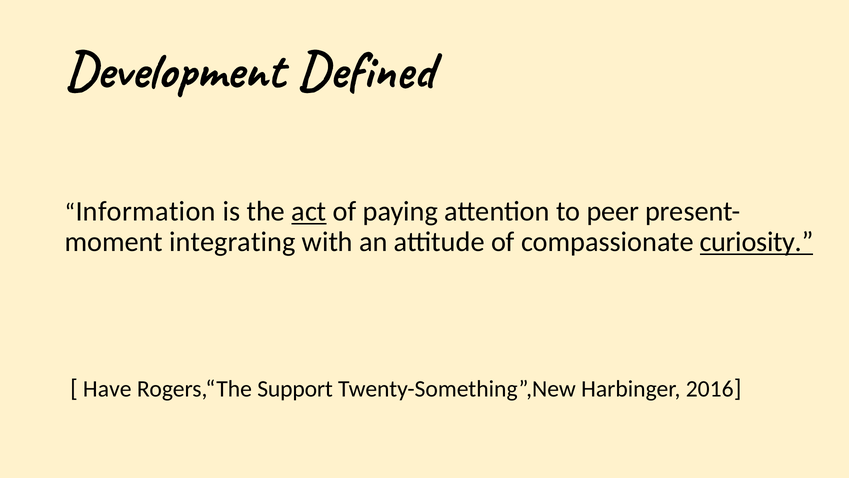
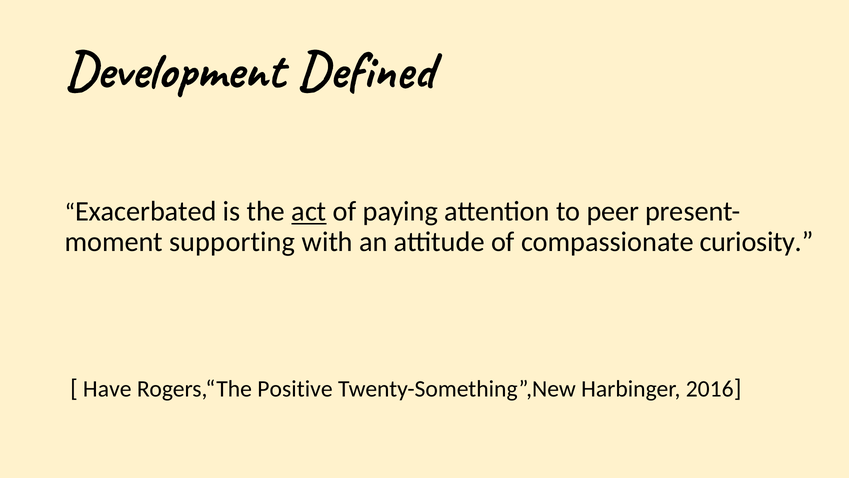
Information: Information -> Exacerbated
integrating: integrating -> supporting
curiosity underline: present -> none
Support: Support -> Positive
